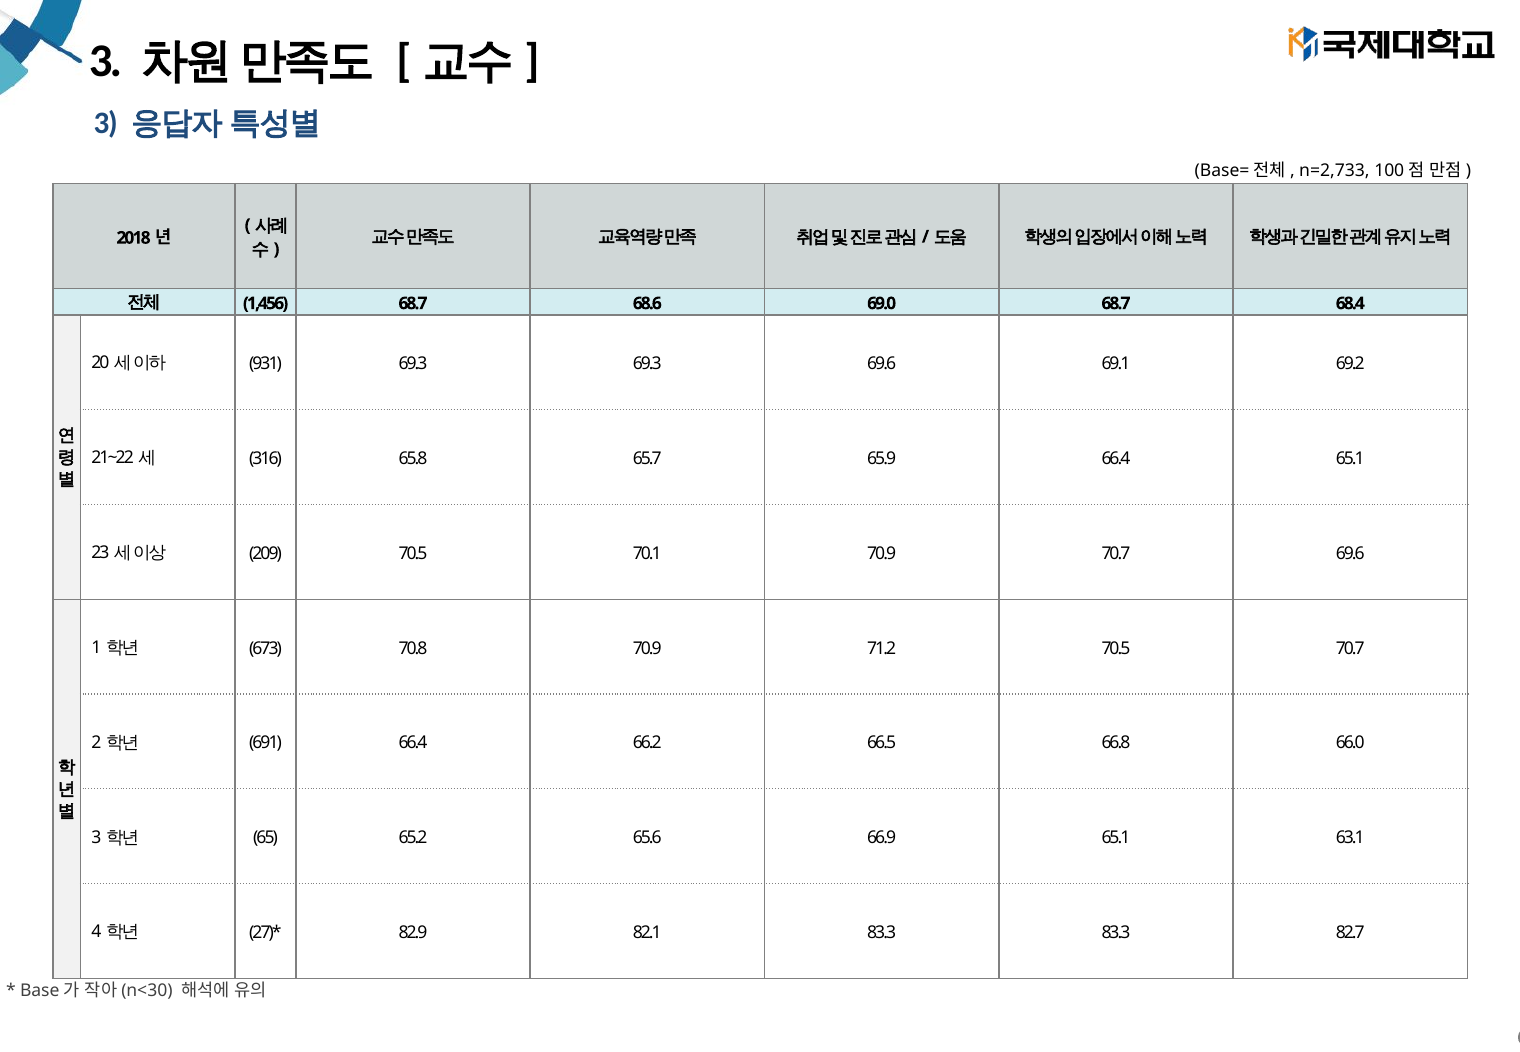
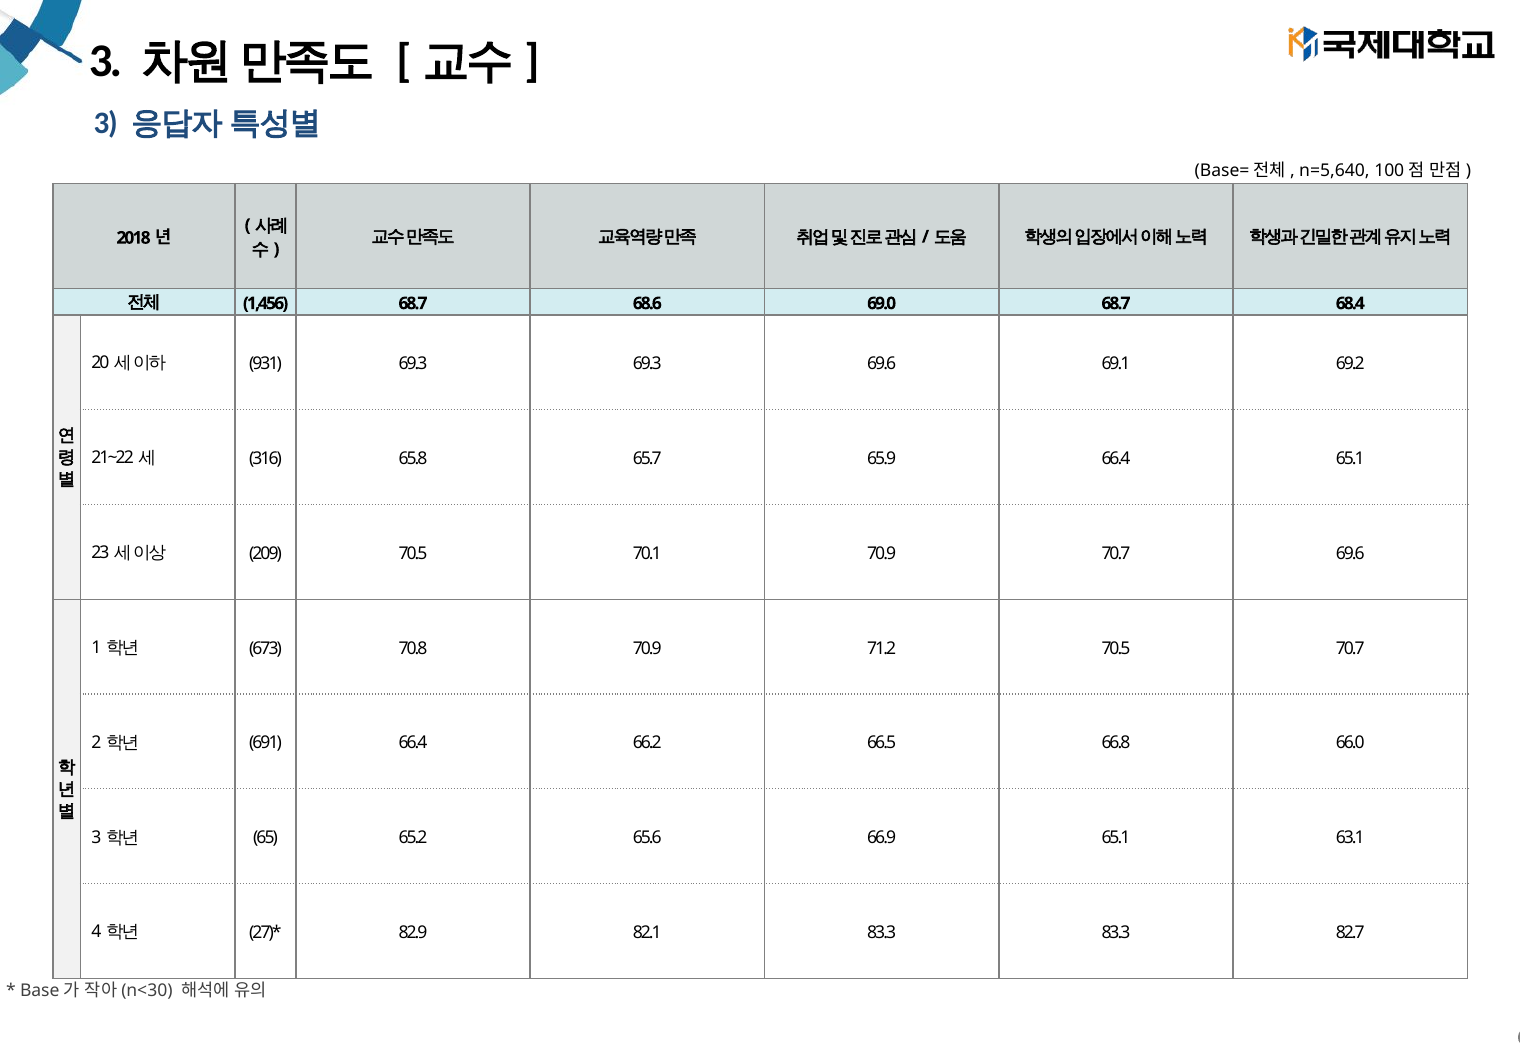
n=2,733: n=2,733 -> n=5,640
